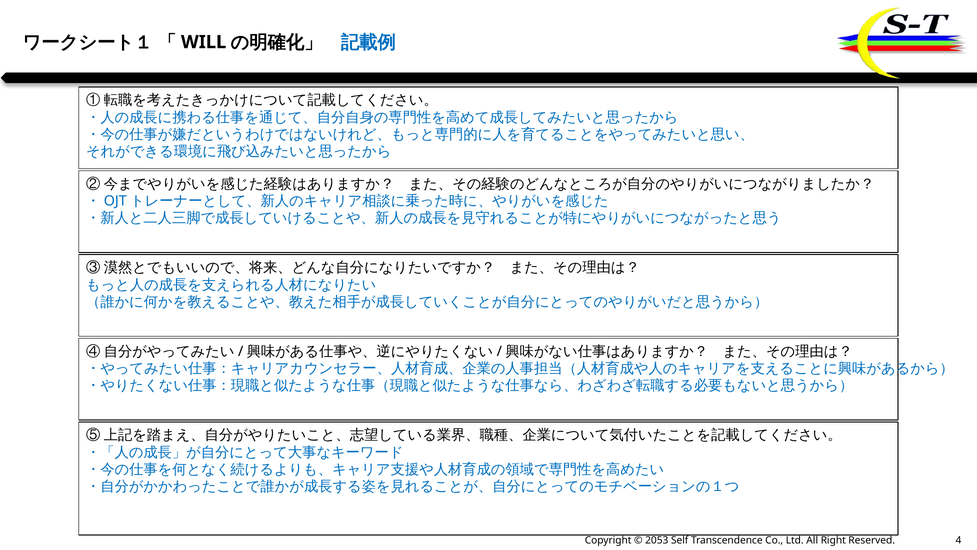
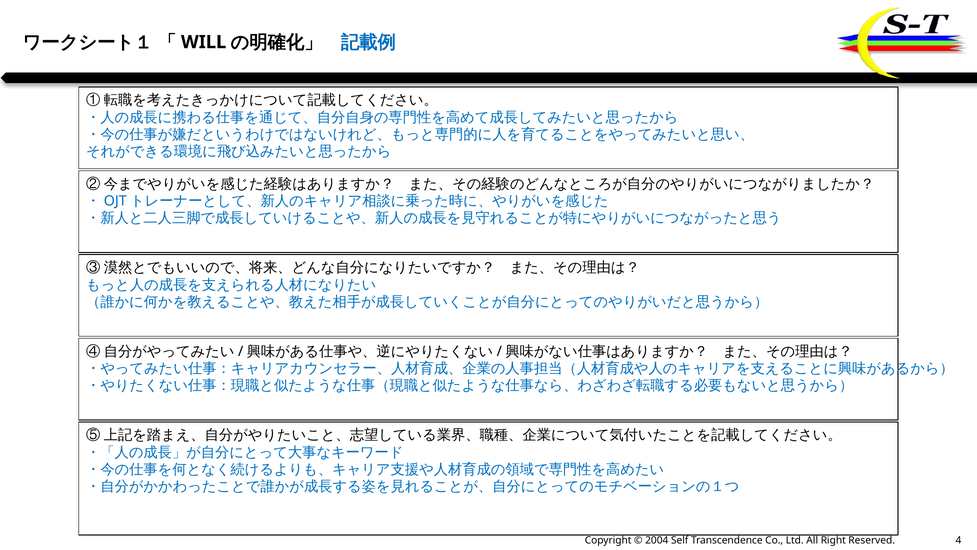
2053: 2053 -> 2004
